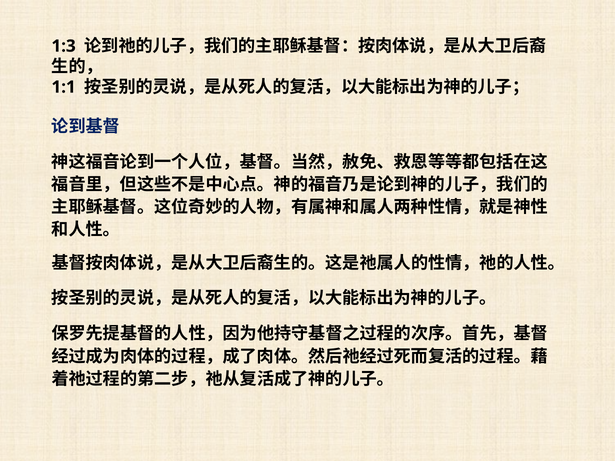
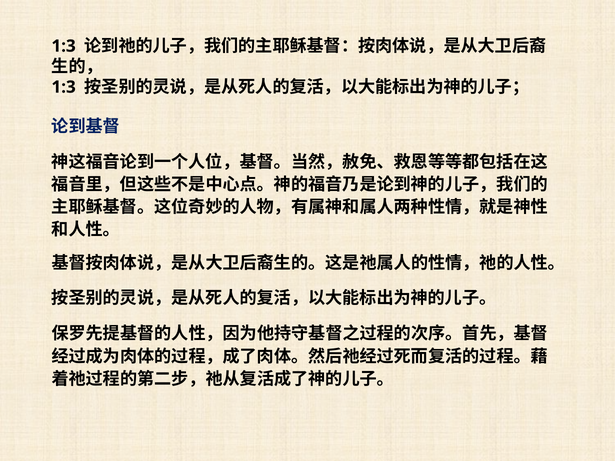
1:1 at (64, 87): 1:1 -> 1:3
